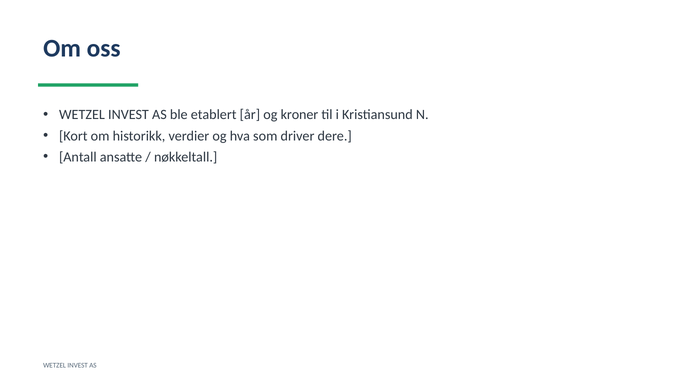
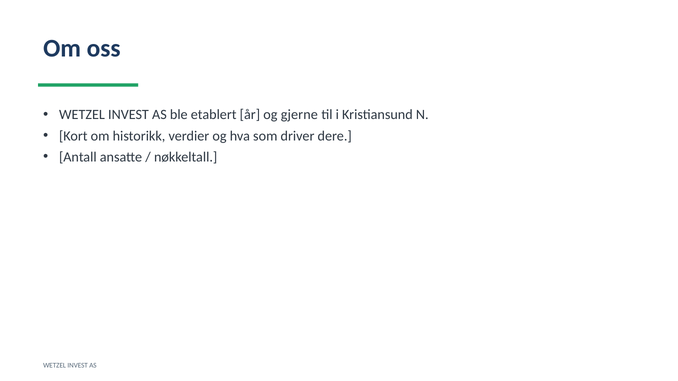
kroner: kroner -> gjerne
